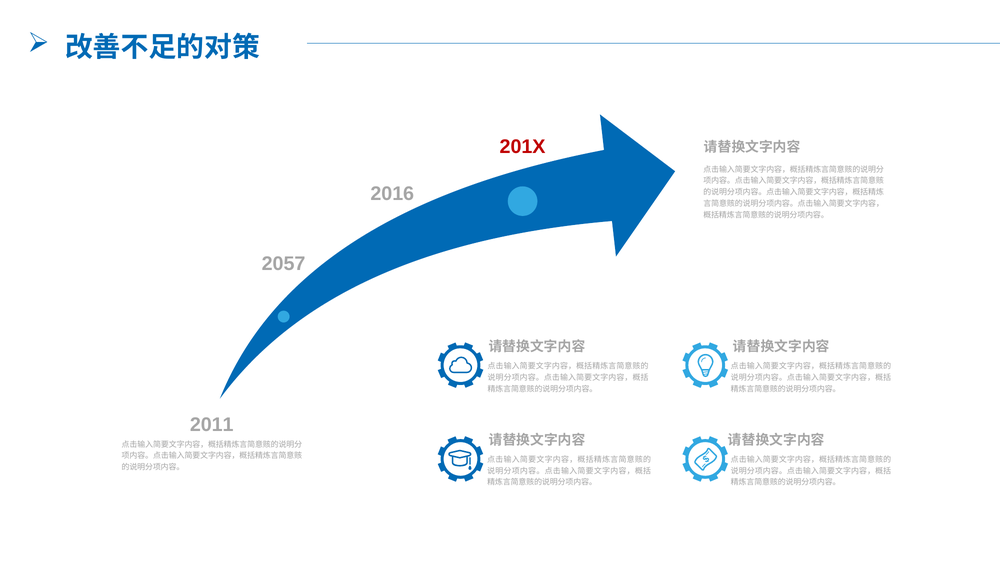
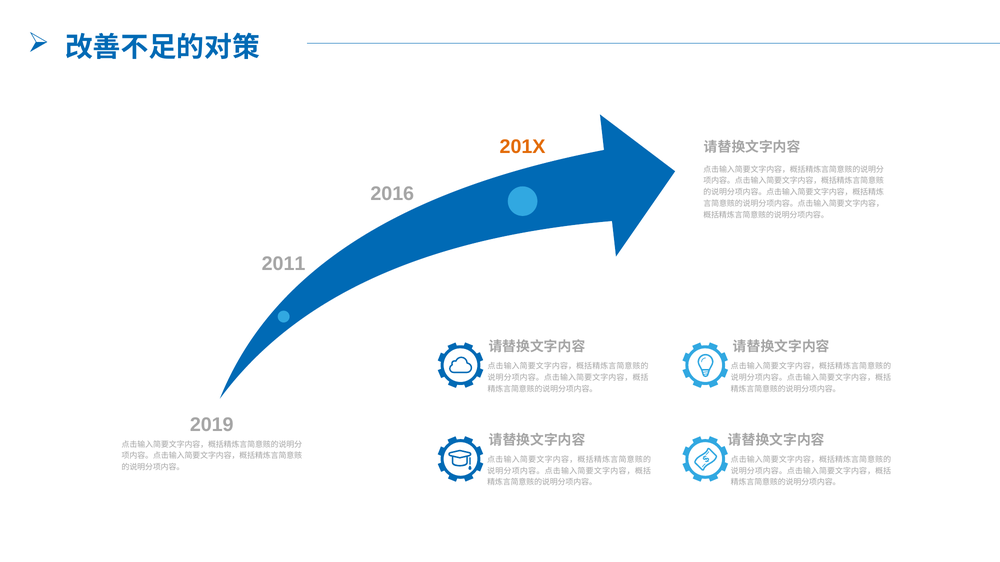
201X colour: red -> orange
2057: 2057 -> 2011
2011: 2011 -> 2019
